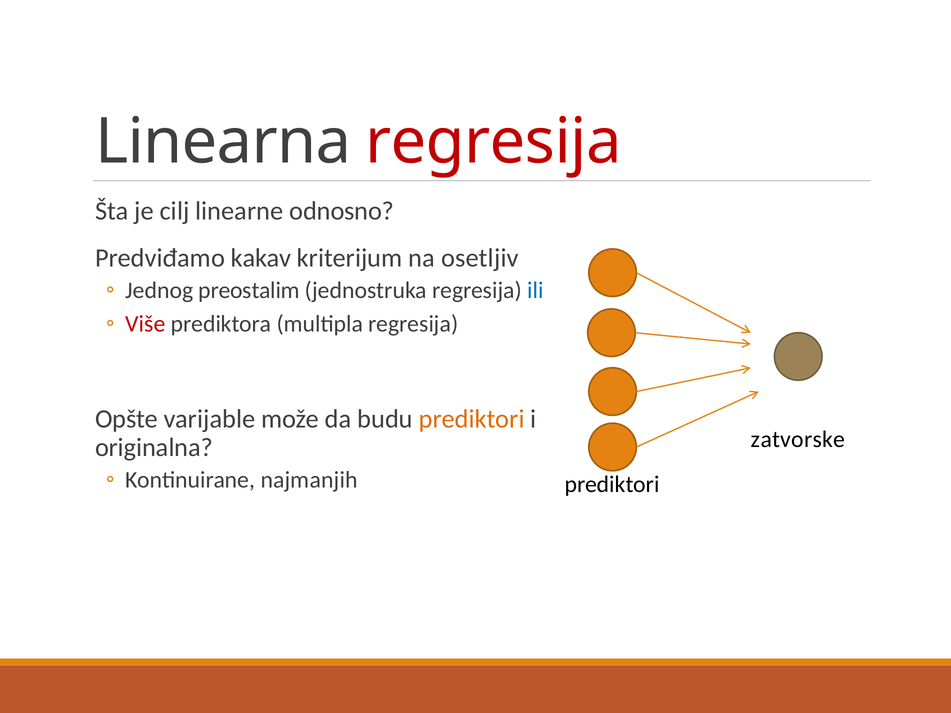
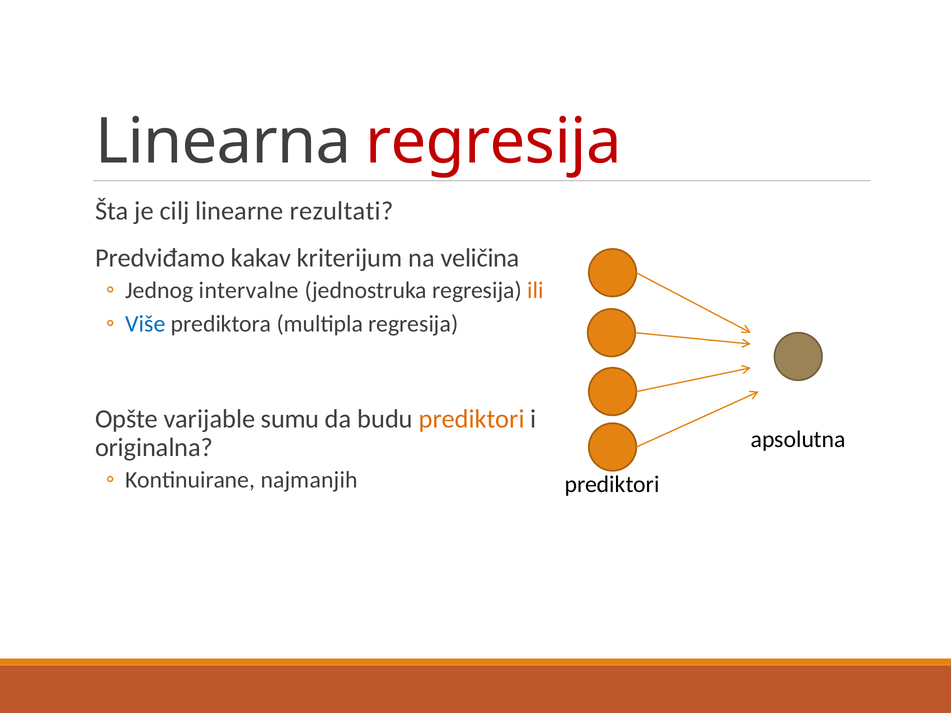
odnosno: odnosno -> rezultati
osetljiv: osetljiv -> veličina
preostalim: preostalim -> intervalne
ili colour: blue -> orange
Više colour: red -> blue
može: može -> sumu
zatvorske: zatvorske -> apsolutna
